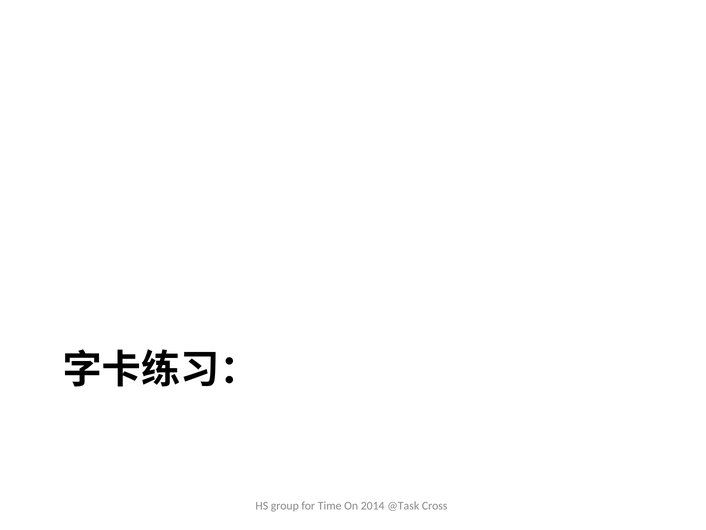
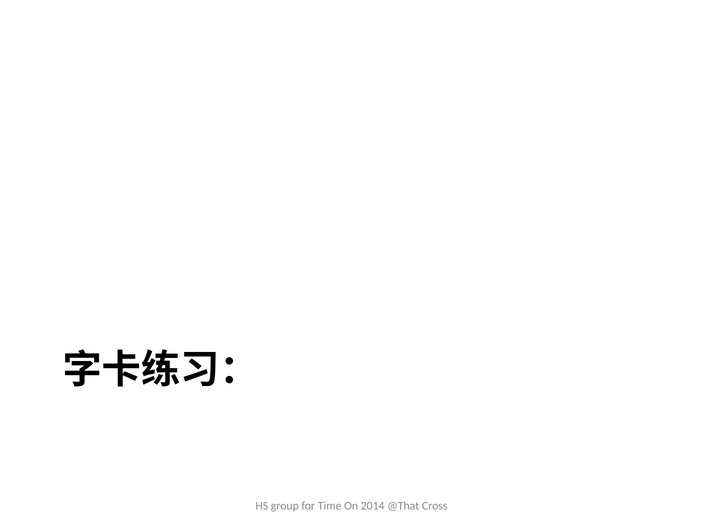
@Task: @Task -> @That
